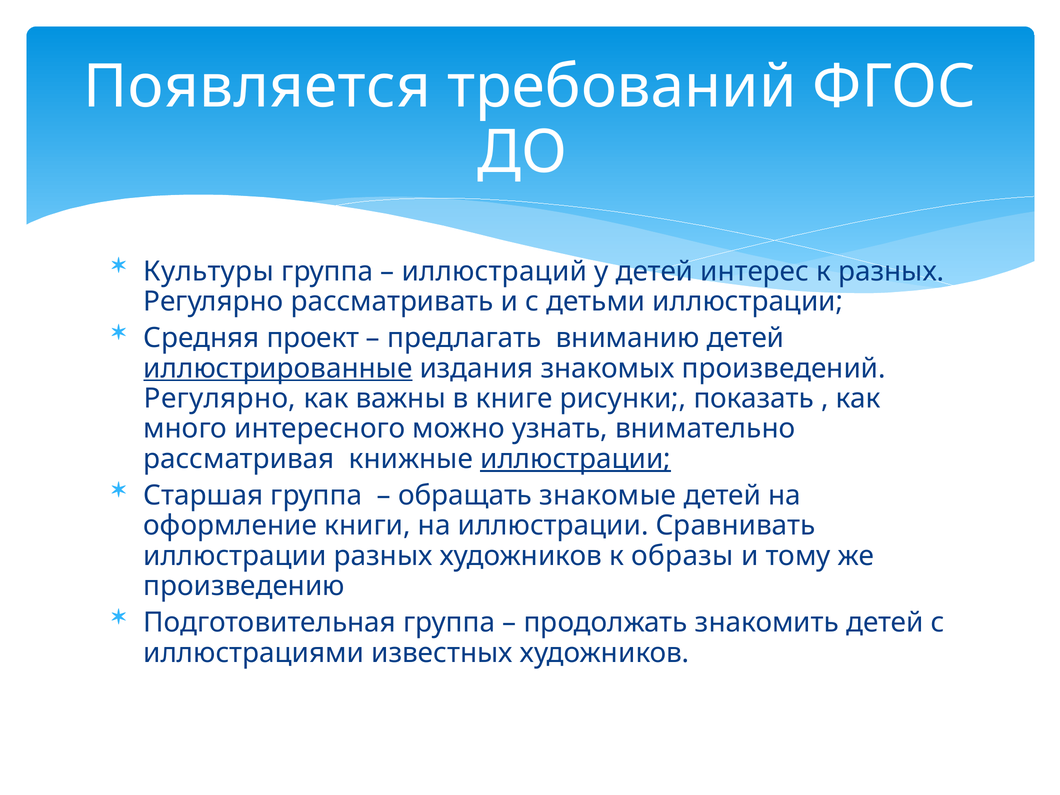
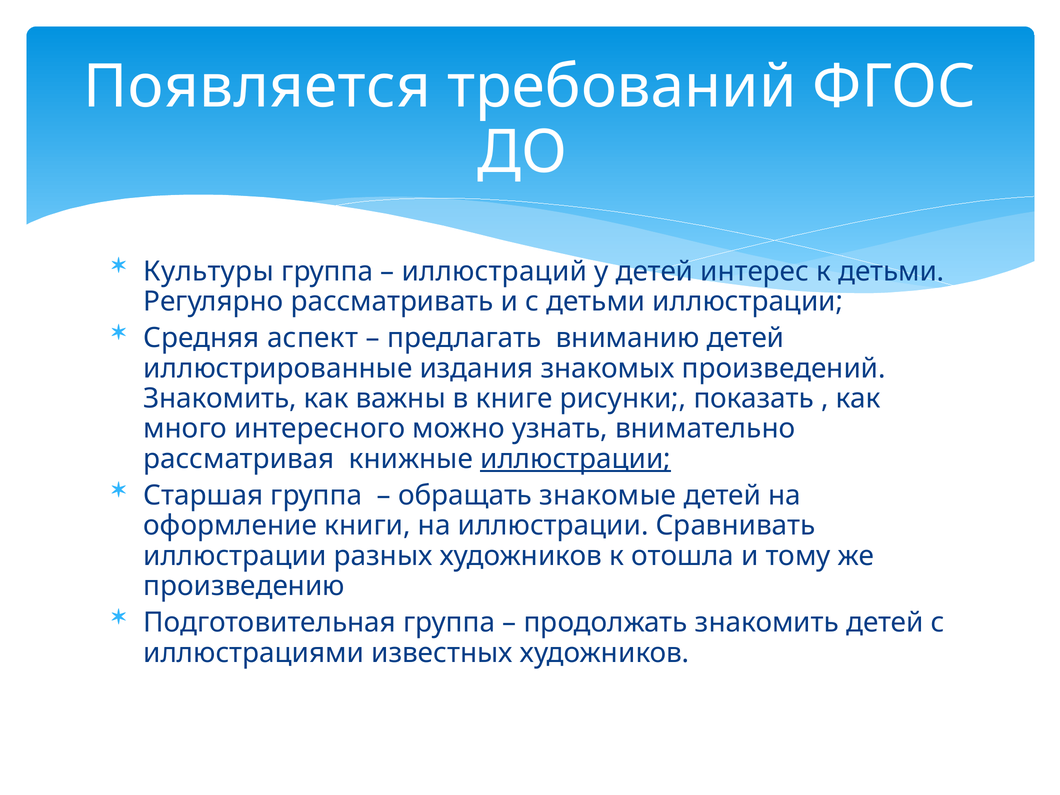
к разных: разных -> детьми
проект: проект -> аспект
иллюстрированные underline: present -> none
Регулярно at (220, 398): Регулярно -> Знакомить
образы: образы -> отошла
